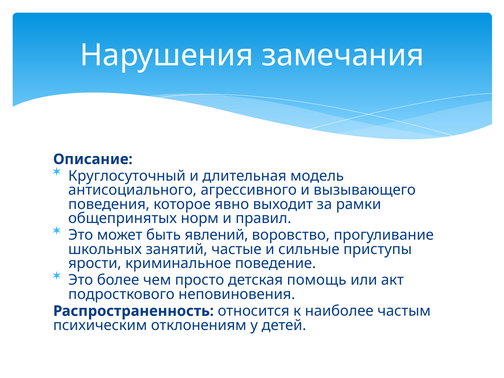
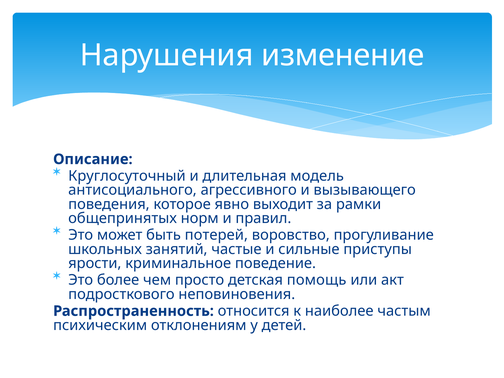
замечания: замечания -> изменение
явлений: явлений -> потерей
